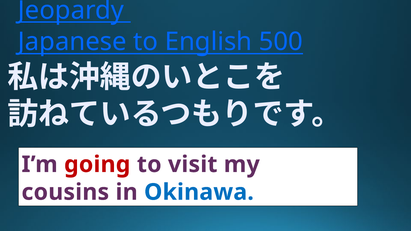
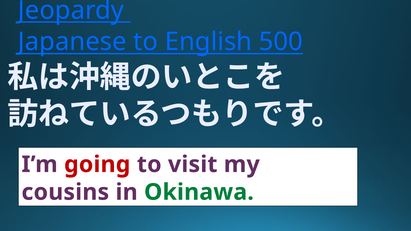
Okinawa colour: blue -> green
